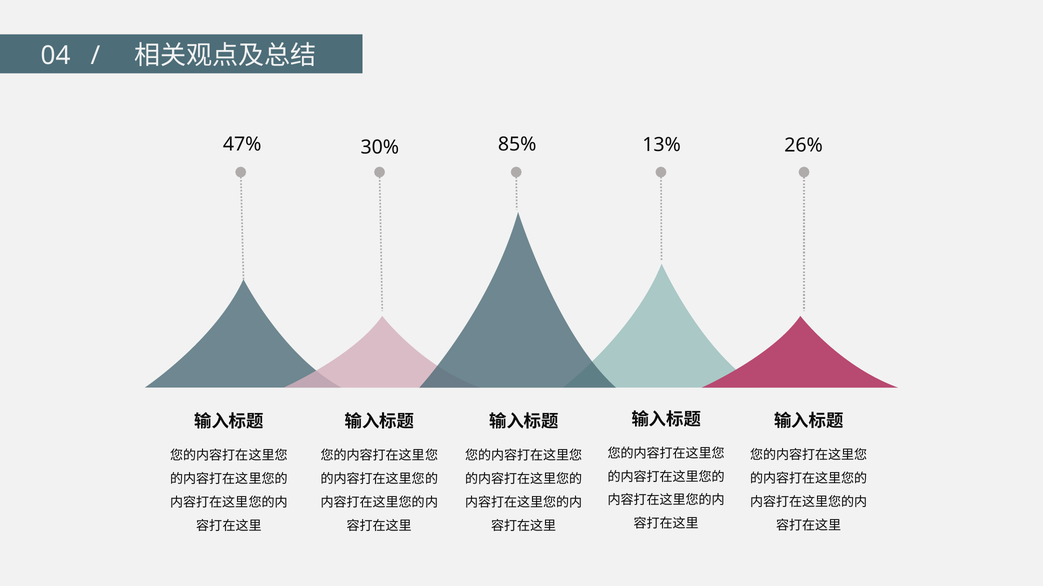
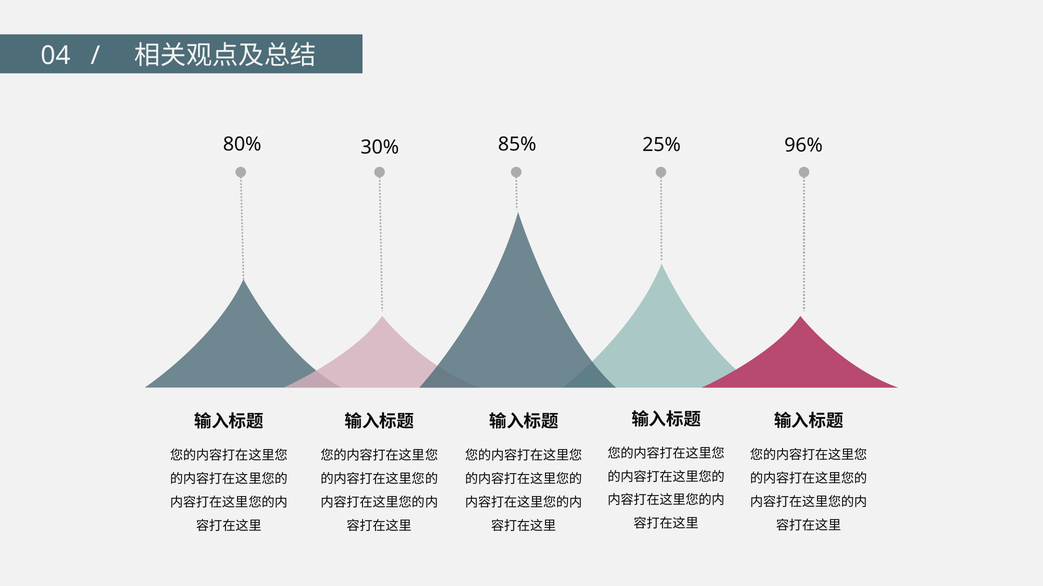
26%: 26% -> 96%
47%: 47% -> 80%
13%: 13% -> 25%
